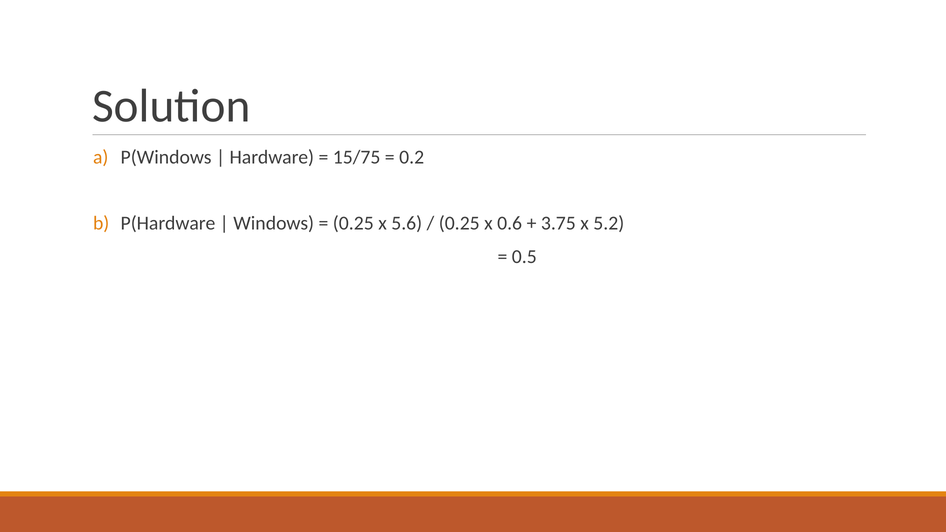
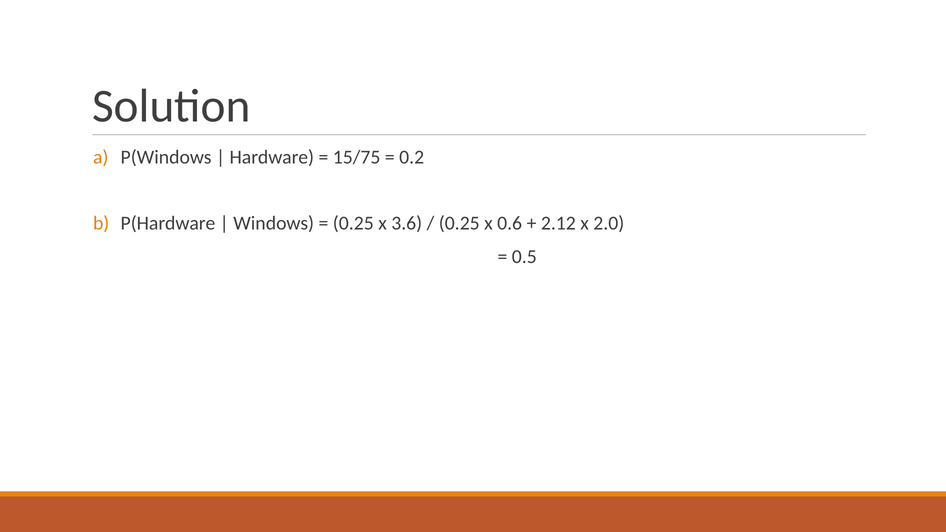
5.6: 5.6 -> 3.6
3.75: 3.75 -> 2.12
5.2: 5.2 -> 2.0
